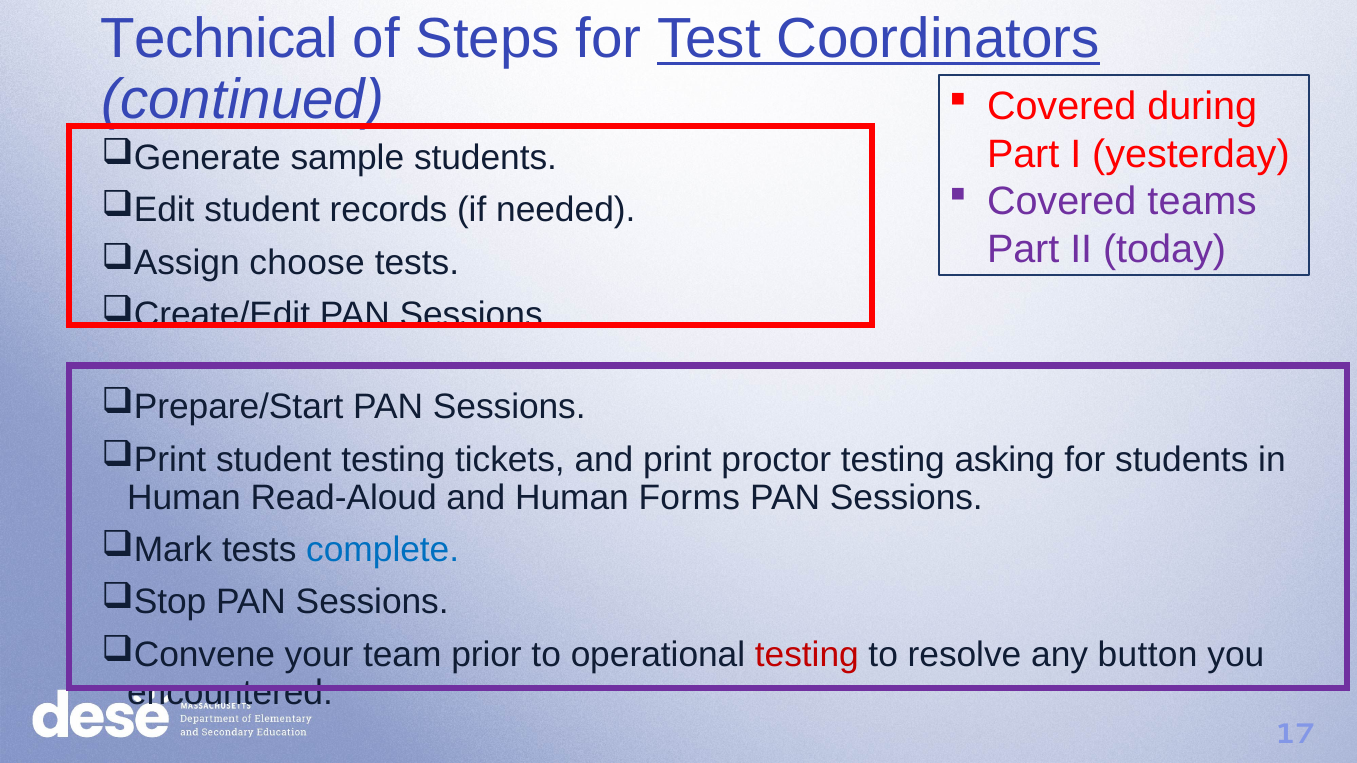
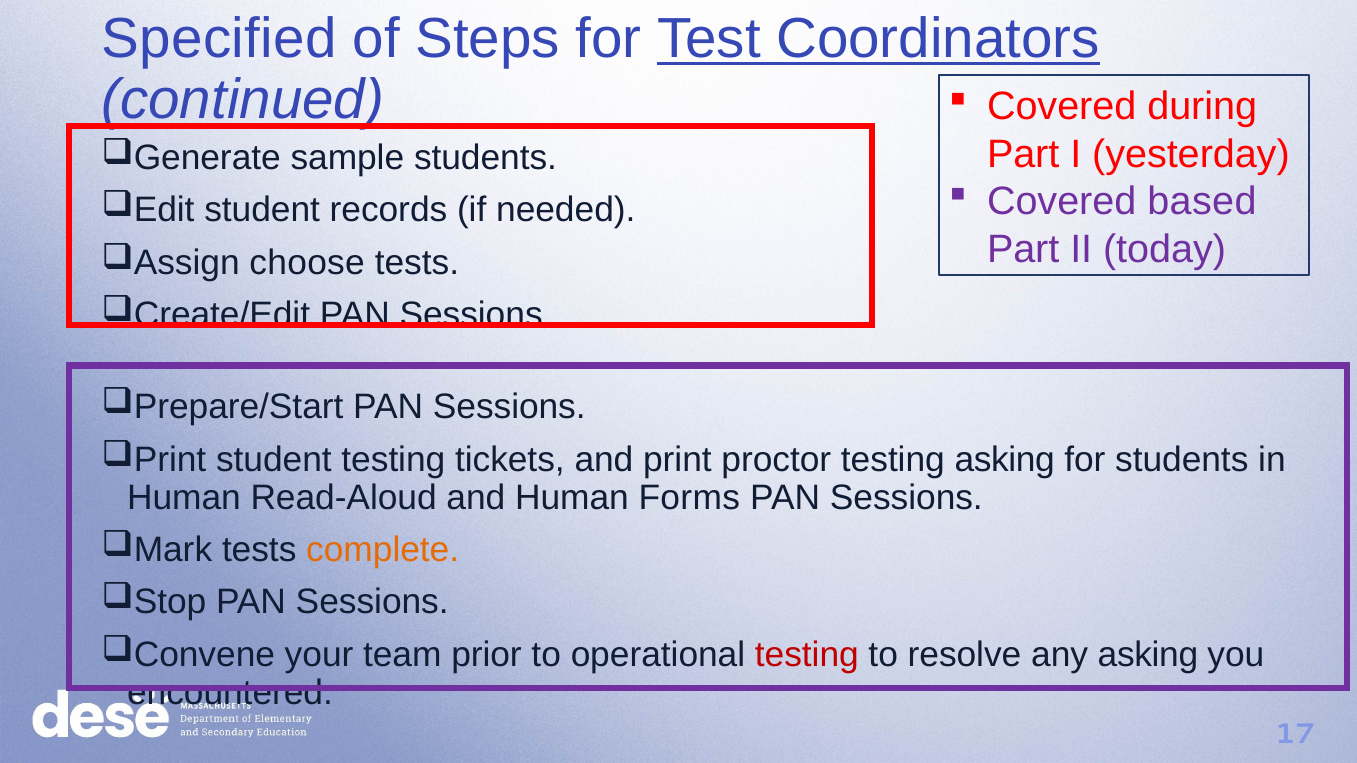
Technical: Technical -> Specified
teams: teams -> based
complete colour: blue -> orange
any button: button -> asking
